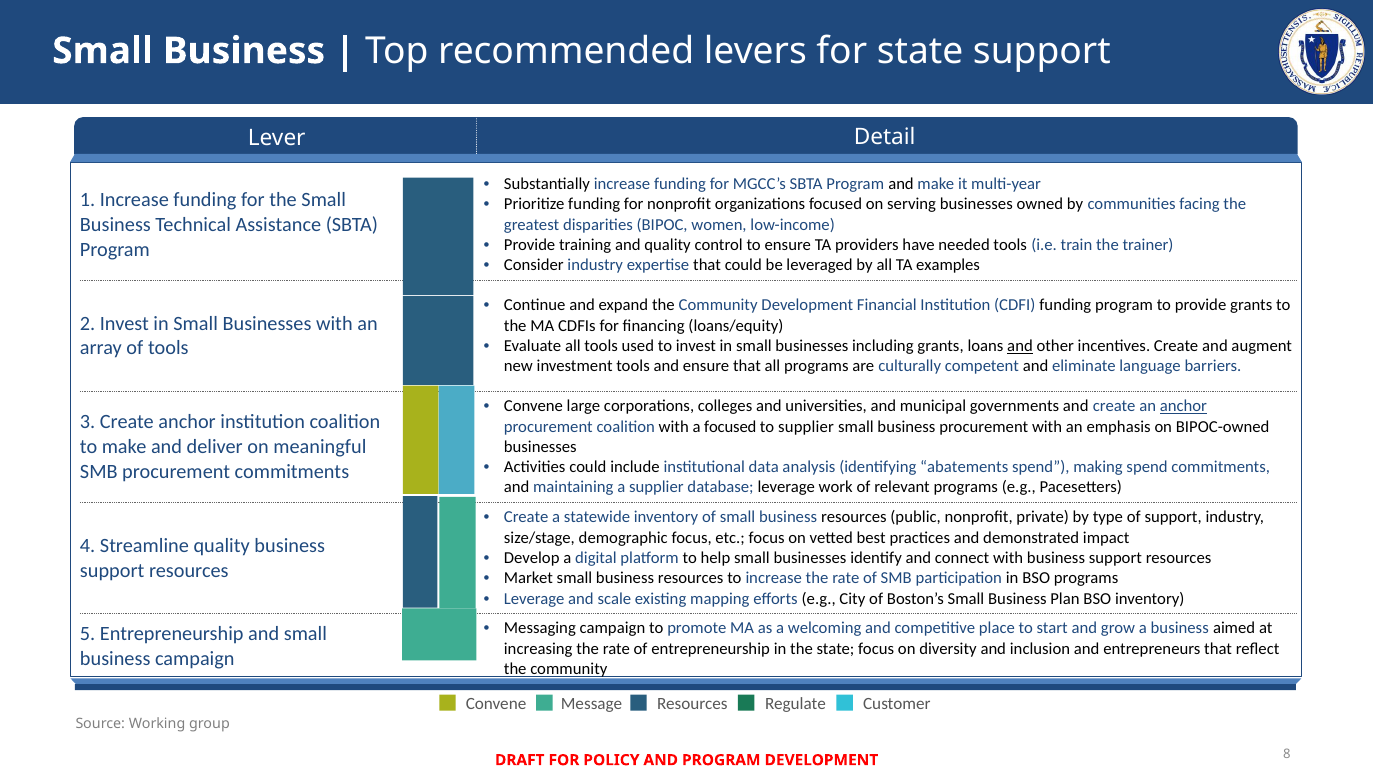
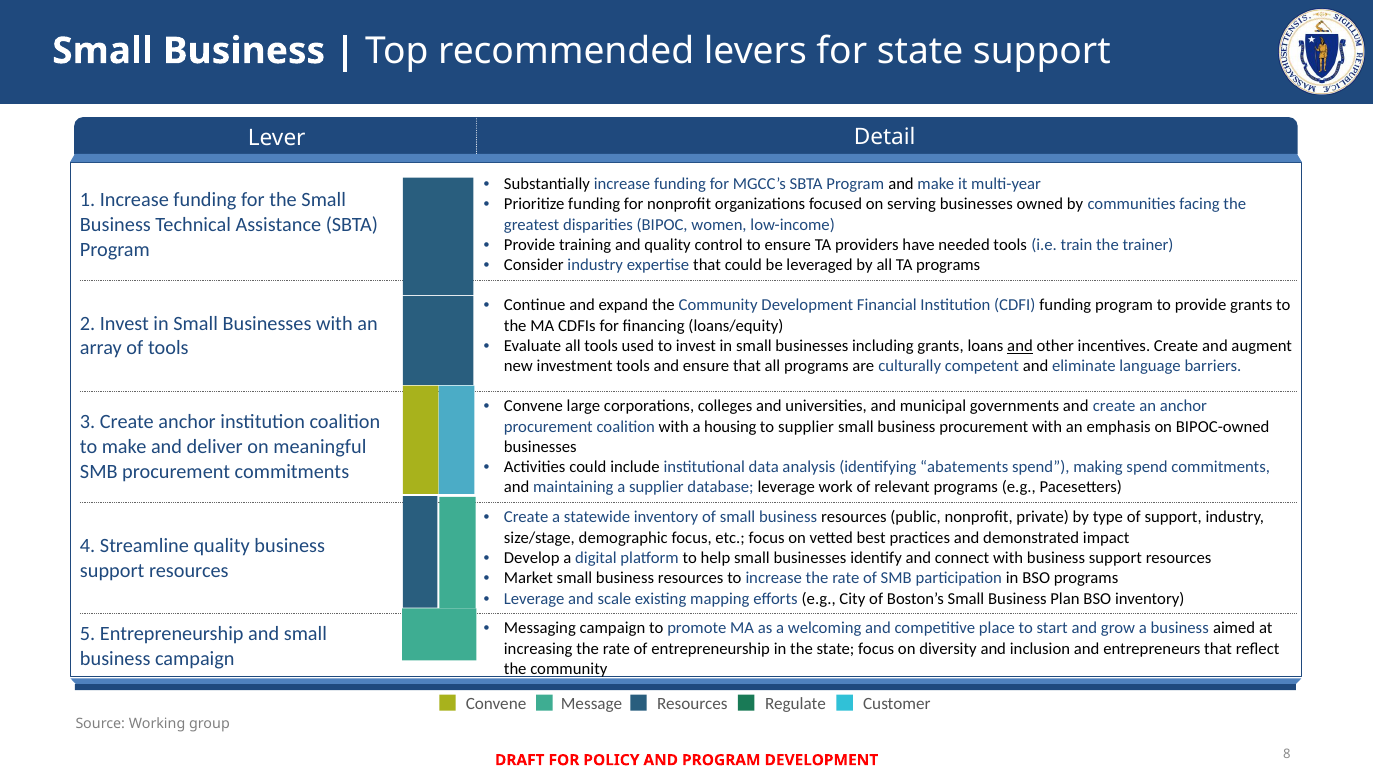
TA examples: examples -> programs
anchor at (1183, 406) underline: present -> none
a focused: focused -> housing
